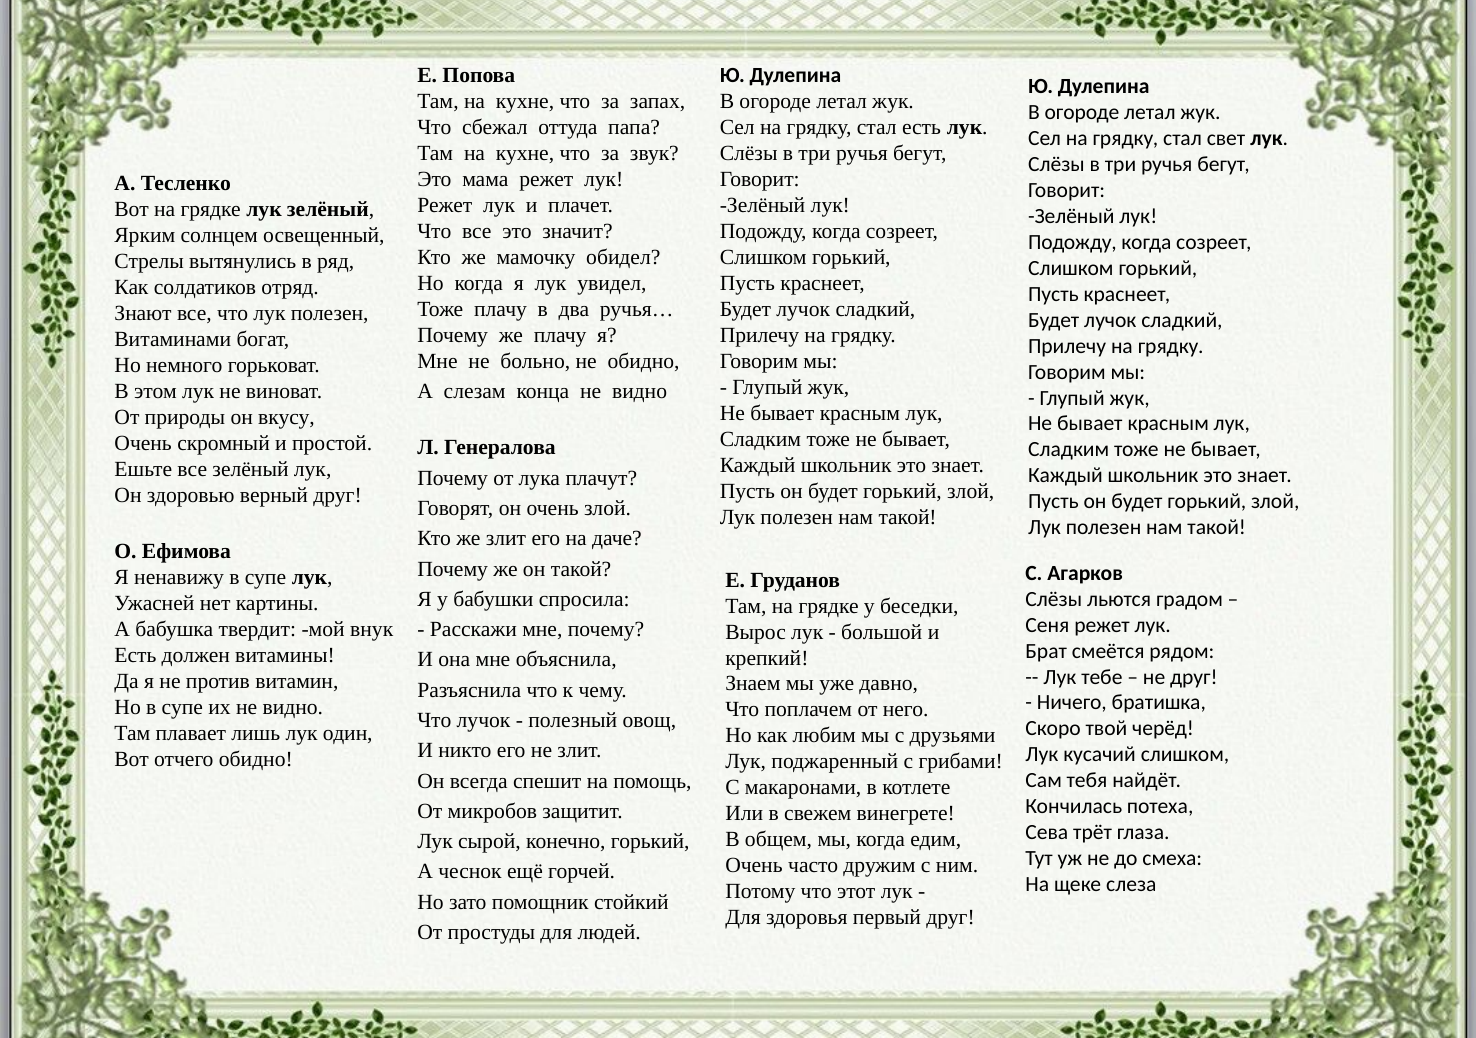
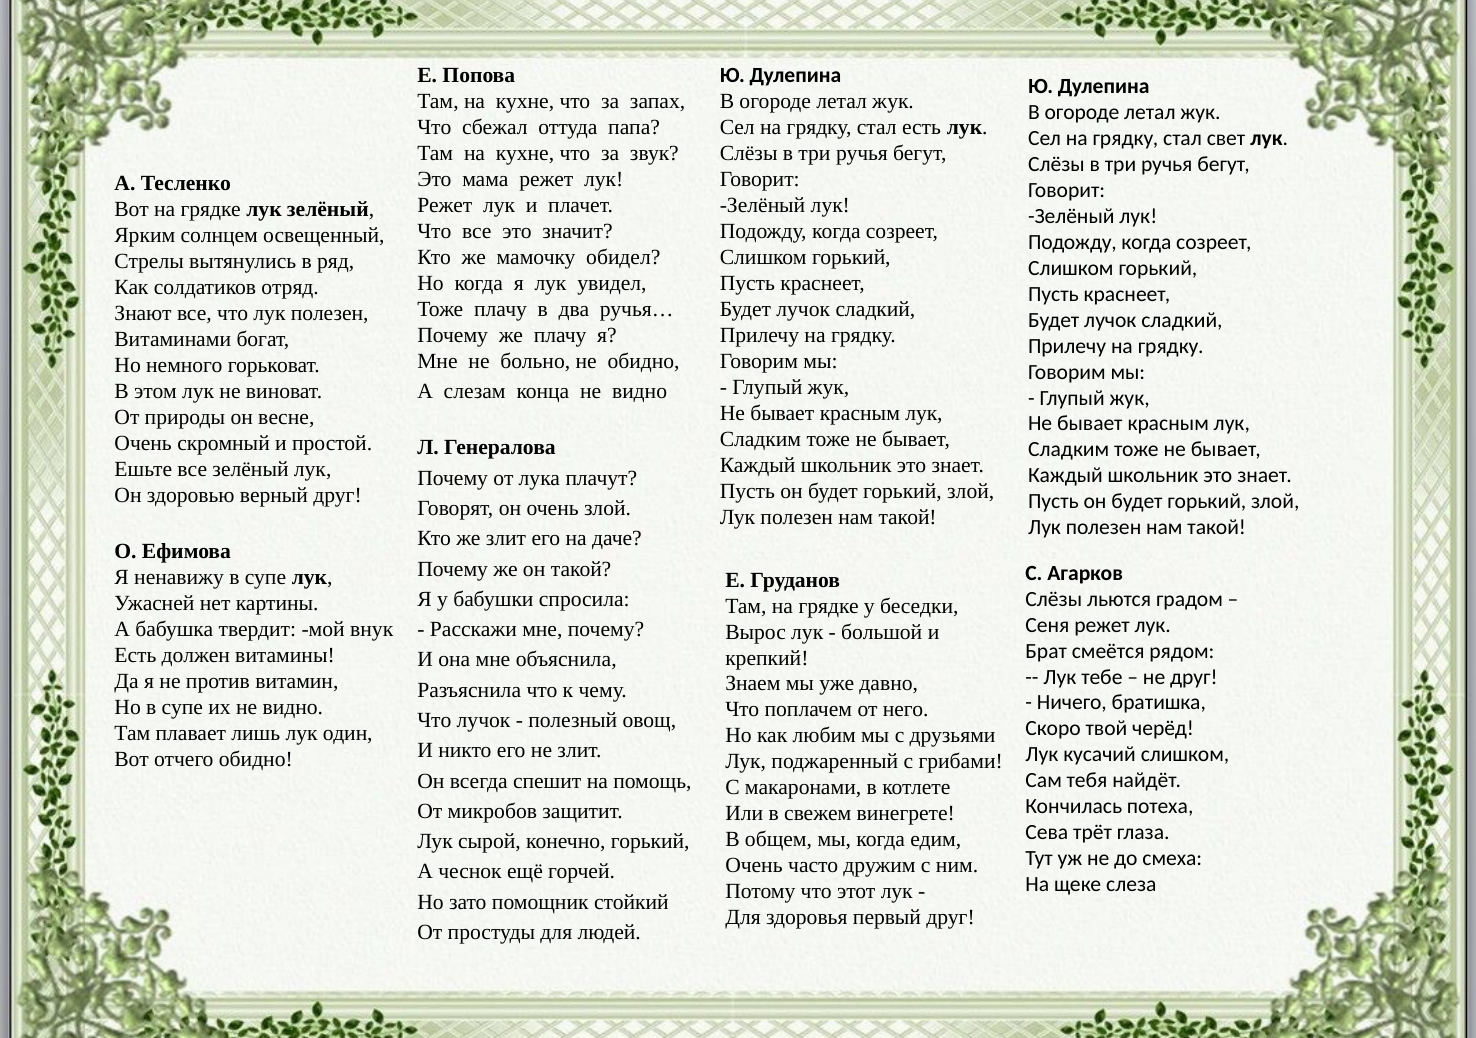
вкусу: вкусу -> весне
